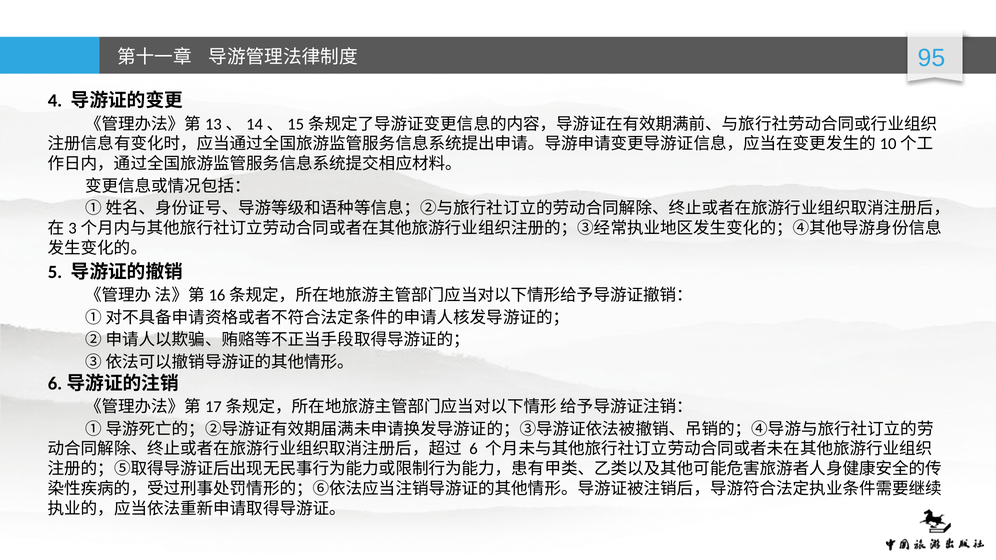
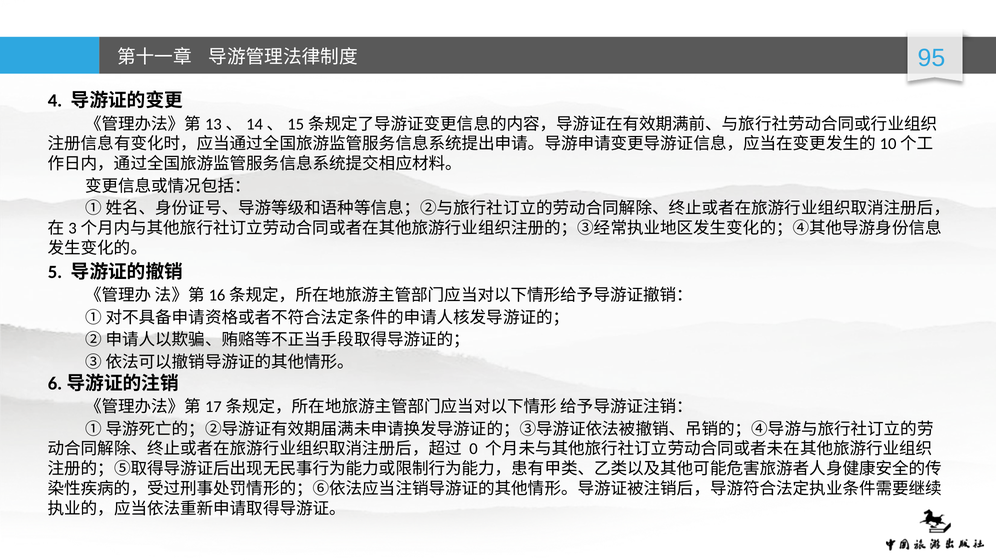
6: 6 -> 0
